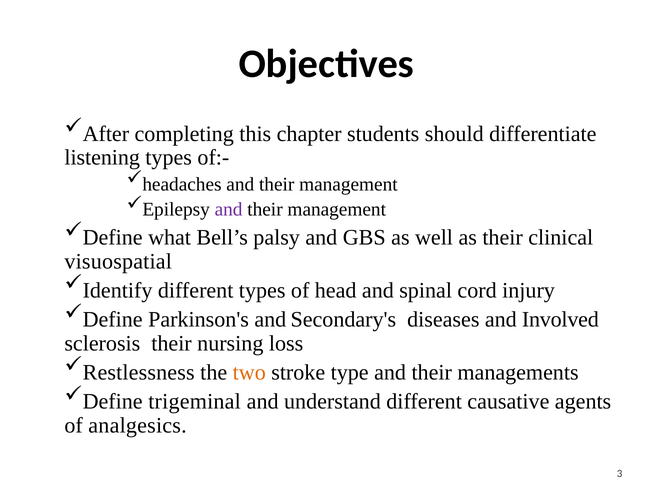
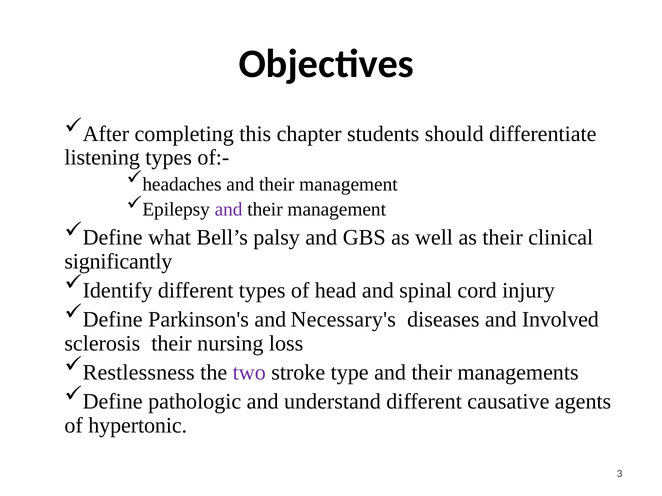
visuospatial: visuospatial -> significantly
Secondary's: Secondary's -> Necessary's
two colour: orange -> purple
trigeminal: trigeminal -> pathologic
analgesics: analgesics -> hypertonic
